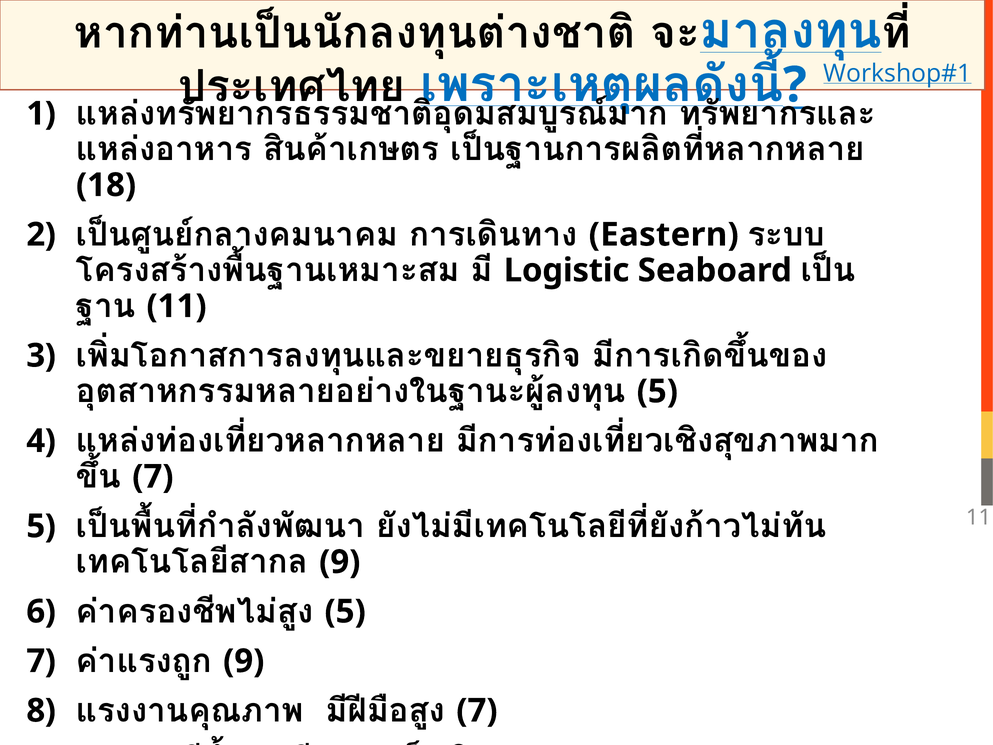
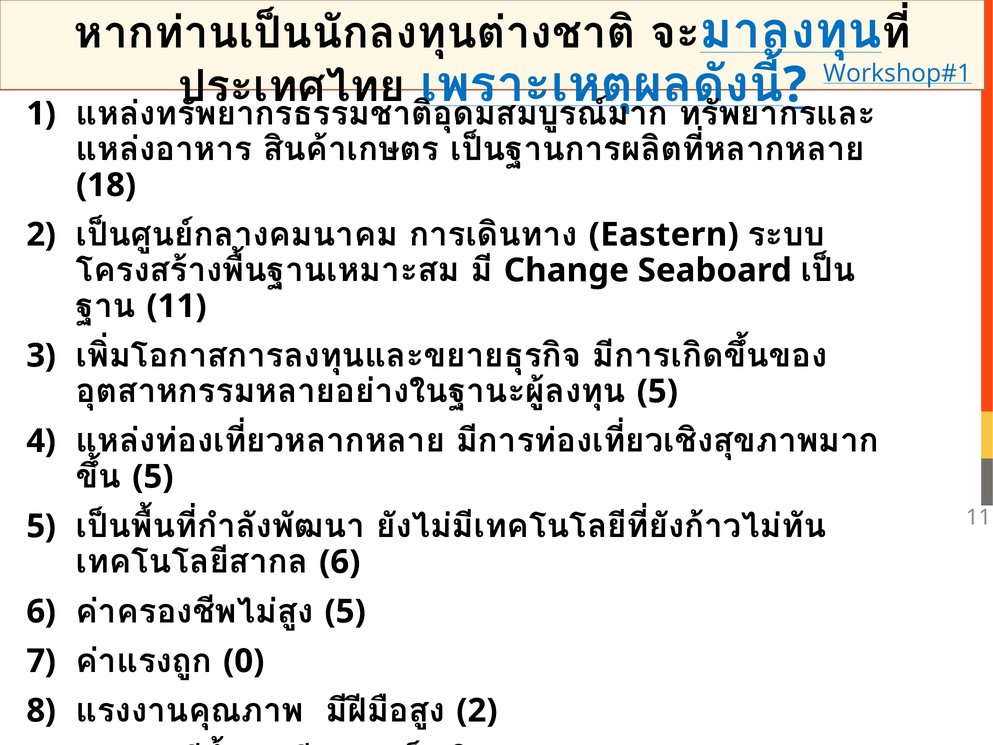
Logistic: Logistic -> Change
7 at (153, 477): 7 -> 5
9 at (340, 562): 9 -> 6
9 at (244, 661): 9 -> 0
7 at (477, 710): 7 -> 2
